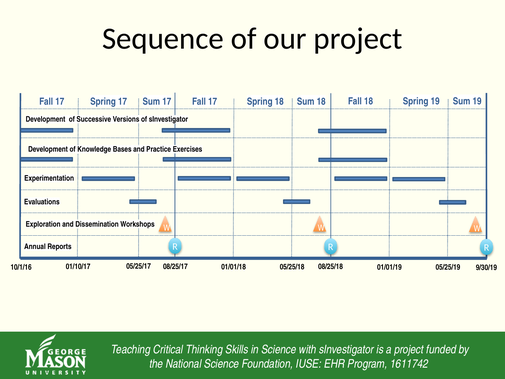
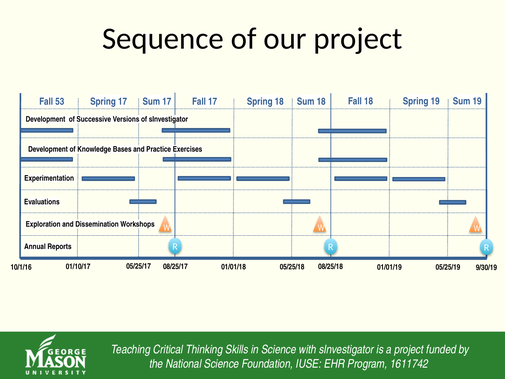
17 at (60, 102): 17 -> 53
